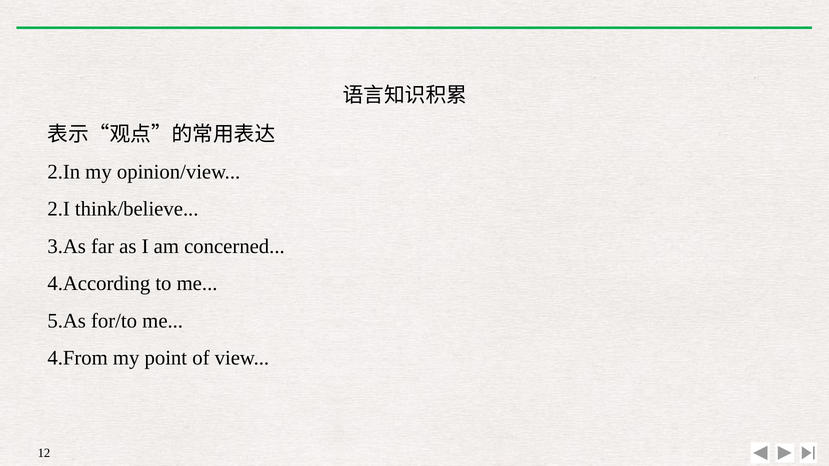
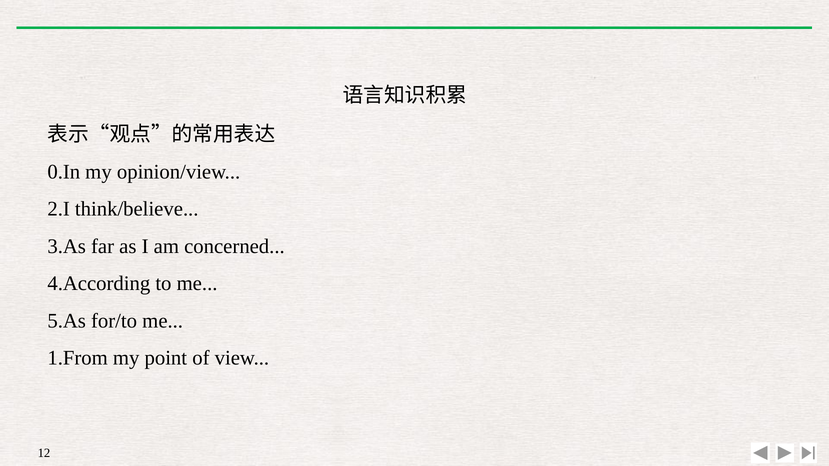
2.In: 2.In -> 0.In
4.From: 4.From -> 1.From
